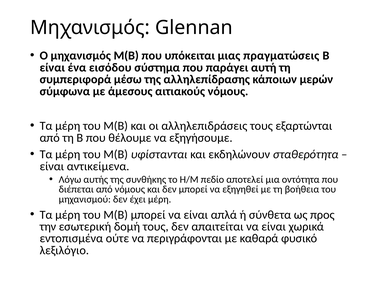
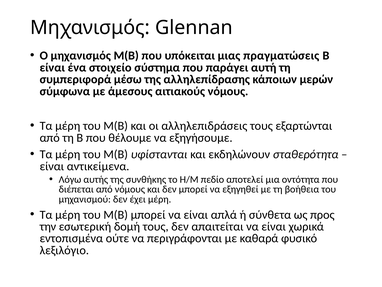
εισόδου: εισόδου -> στοιχείο
